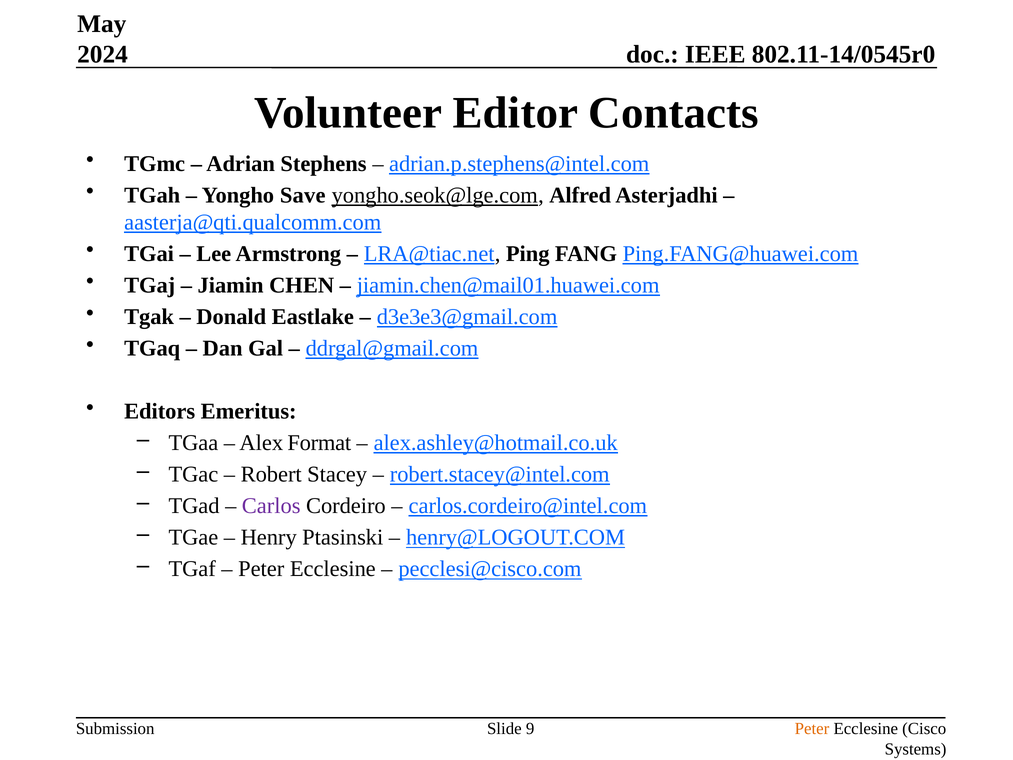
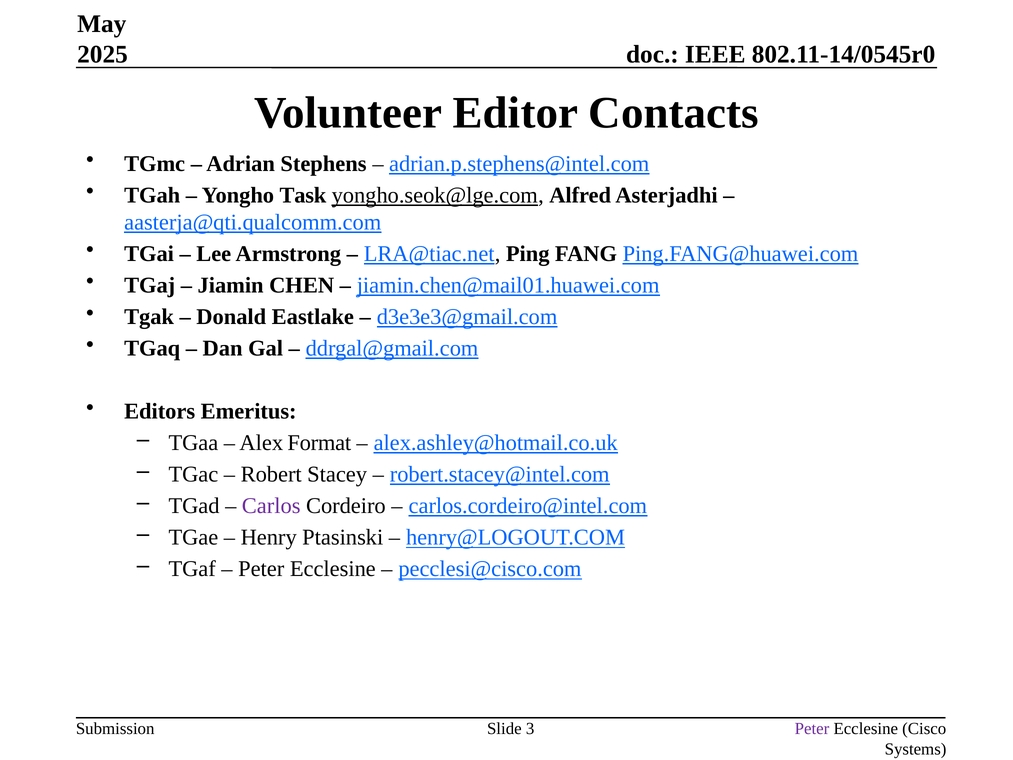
2024: 2024 -> 2025
Save: Save -> Task
9: 9 -> 3
Peter at (812, 729) colour: orange -> purple
